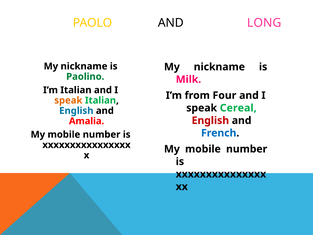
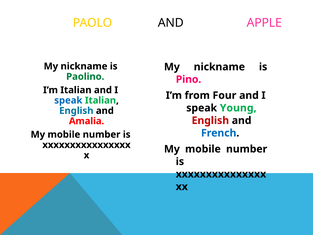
LONG: LONG -> APPLE
Milk: Milk -> Pino
speak at (68, 100) colour: orange -> blue
Cereal: Cereal -> Young
